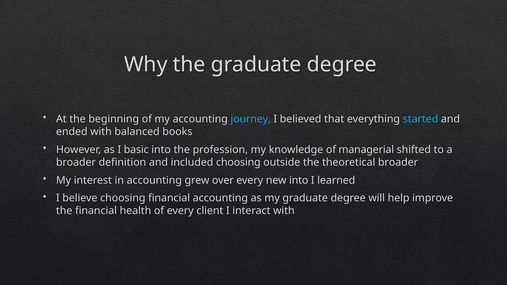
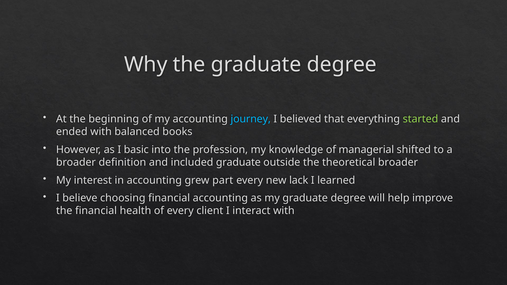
started colour: light blue -> light green
included choosing: choosing -> graduate
over: over -> part
new into: into -> lack
